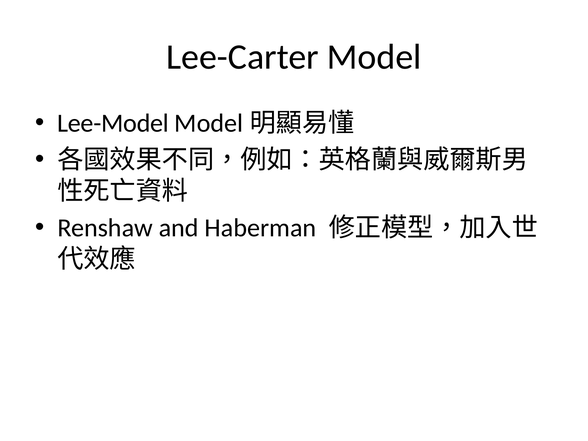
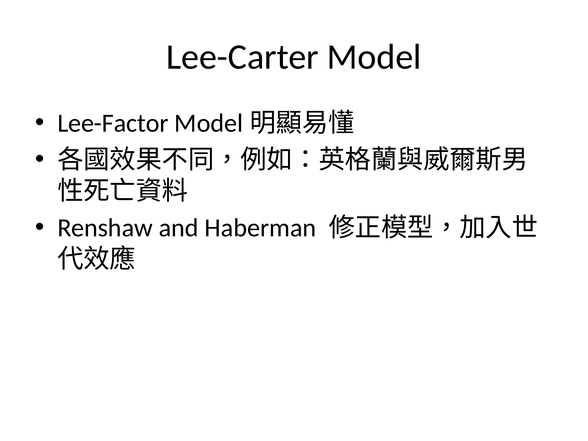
Lee-Model: Lee-Model -> Lee-Factor
